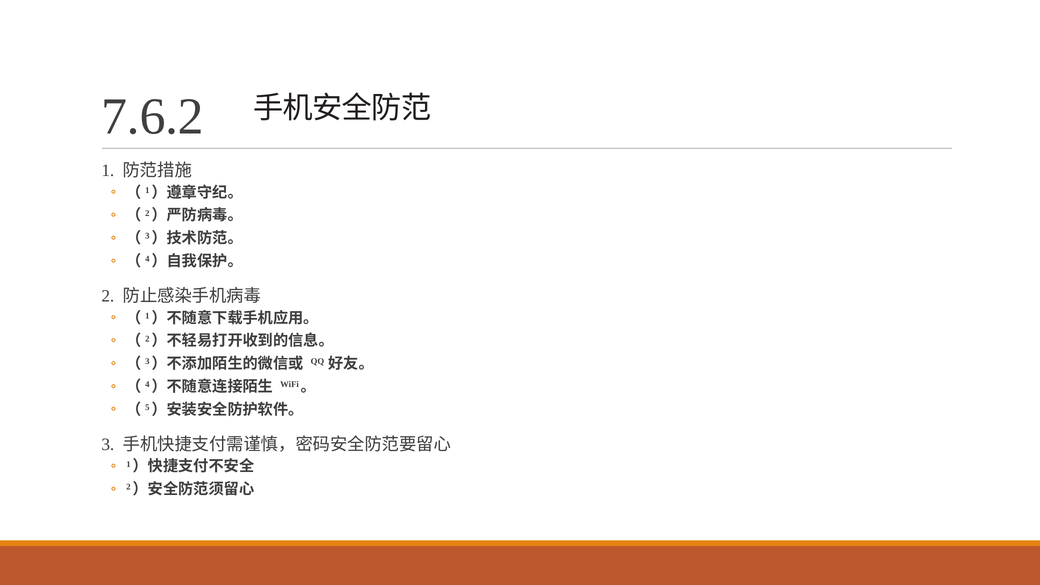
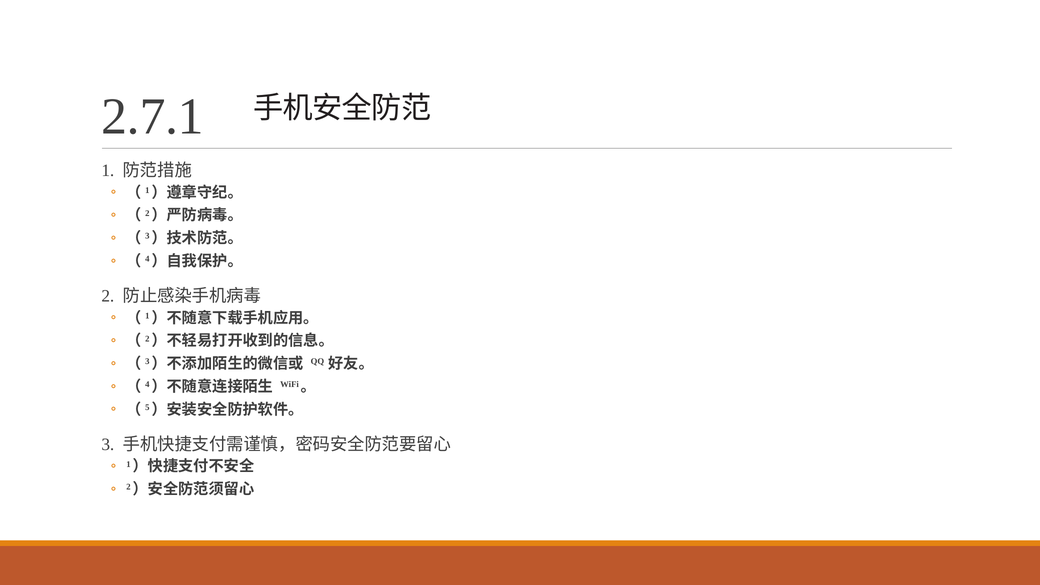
7.6.2: 7.6.2 -> 2.7.1
